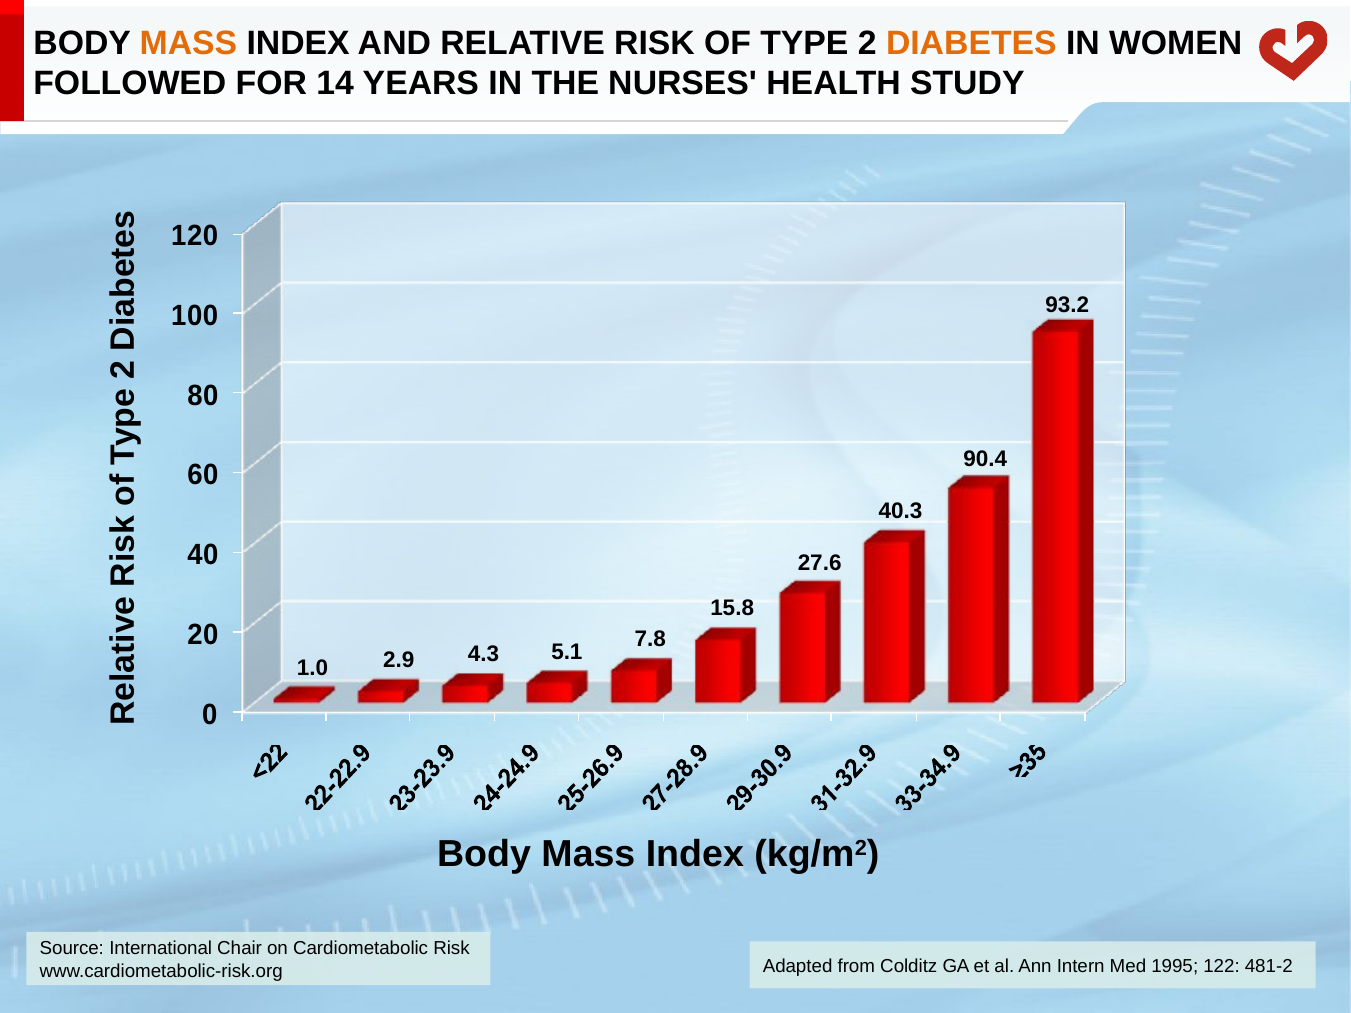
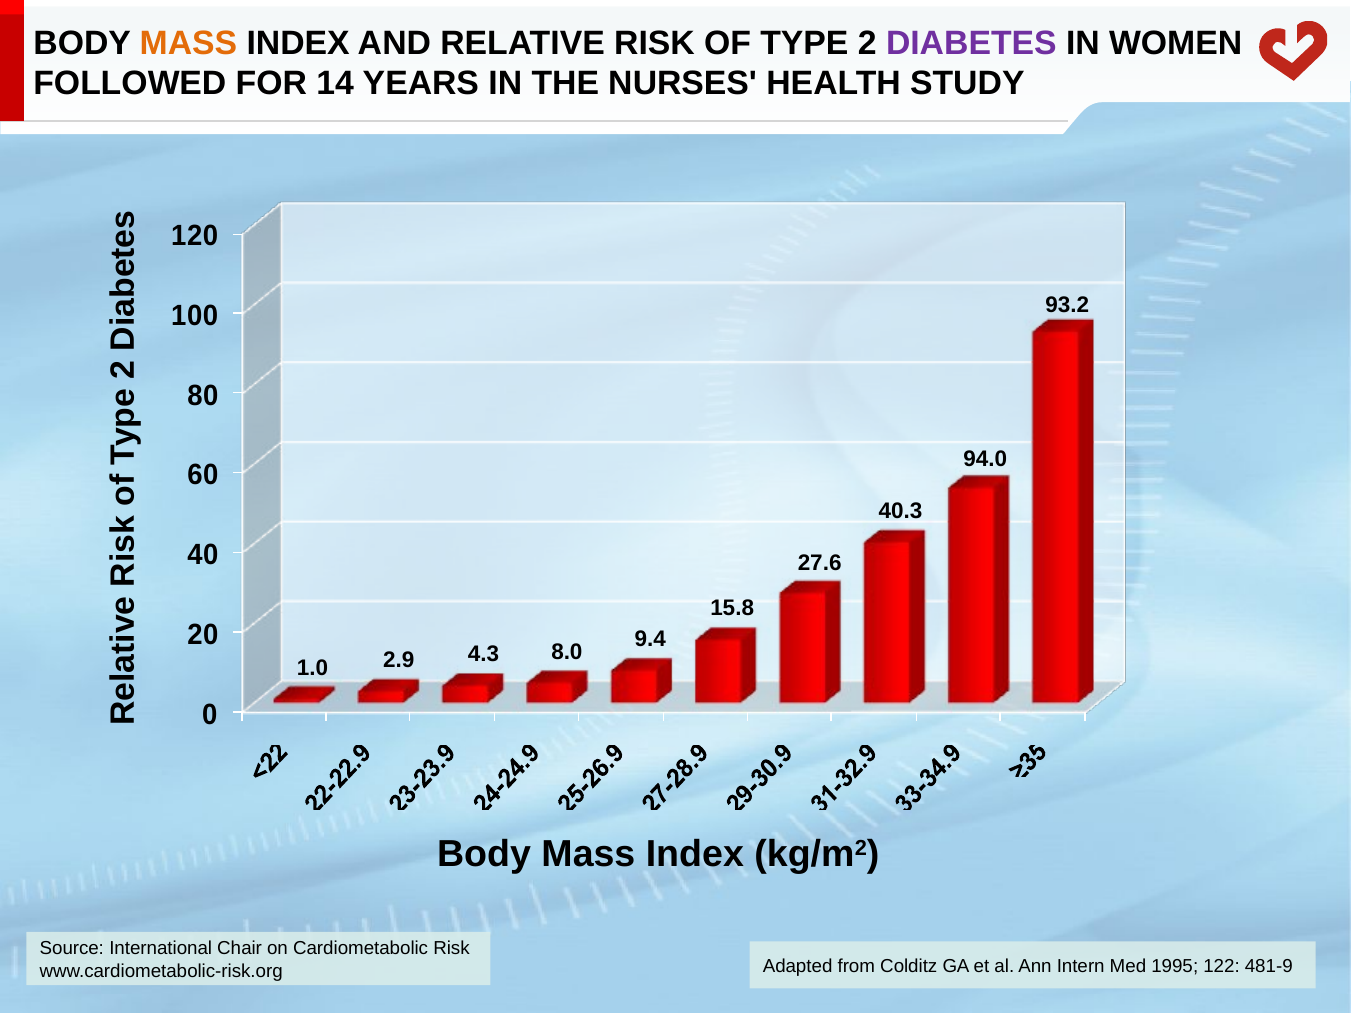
DIABETES colour: orange -> purple
90.4: 90.4 -> 94.0
7.8: 7.8 -> 9.4
5.1: 5.1 -> 8.0
481-2: 481-2 -> 481-9
